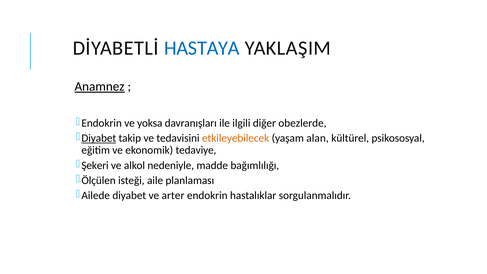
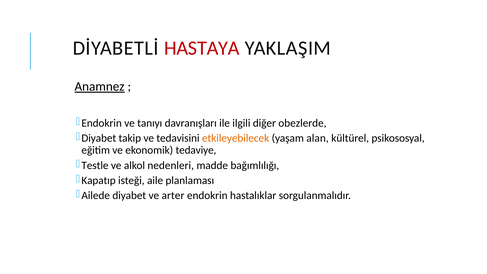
HASTAYA colour: blue -> red
yoksa: yoksa -> tanıyı
Diyabet at (99, 138) underline: present -> none
Şekeri: Şekeri -> Testle
nedeniyle: nedeniyle -> nedenleri
Ölçülen: Ölçülen -> Kapatıp
